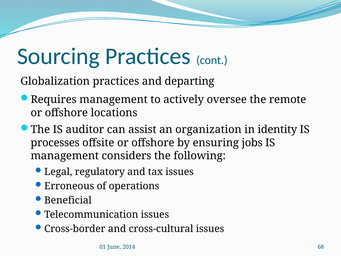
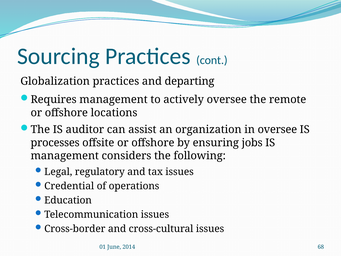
in identity: identity -> oversee
Erroneous: Erroneous -> Credential
Beneficial: Beneficial -> Education
